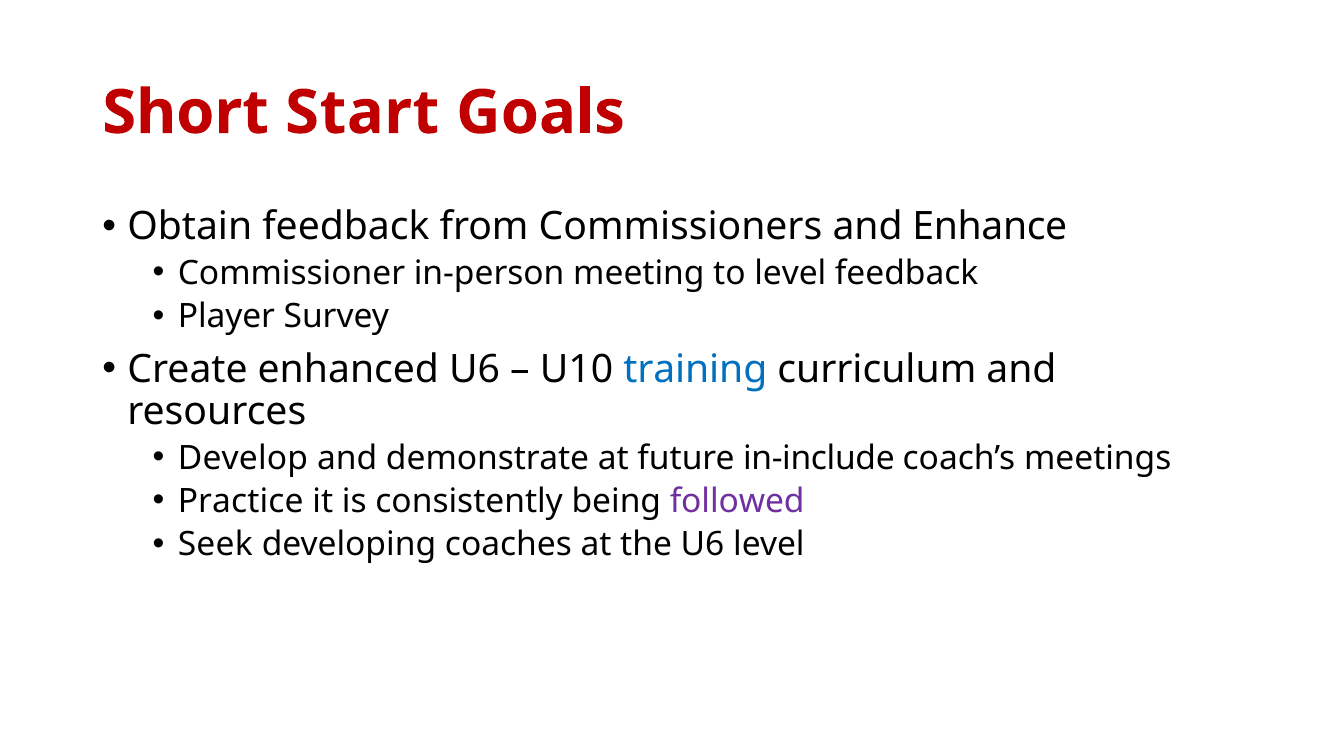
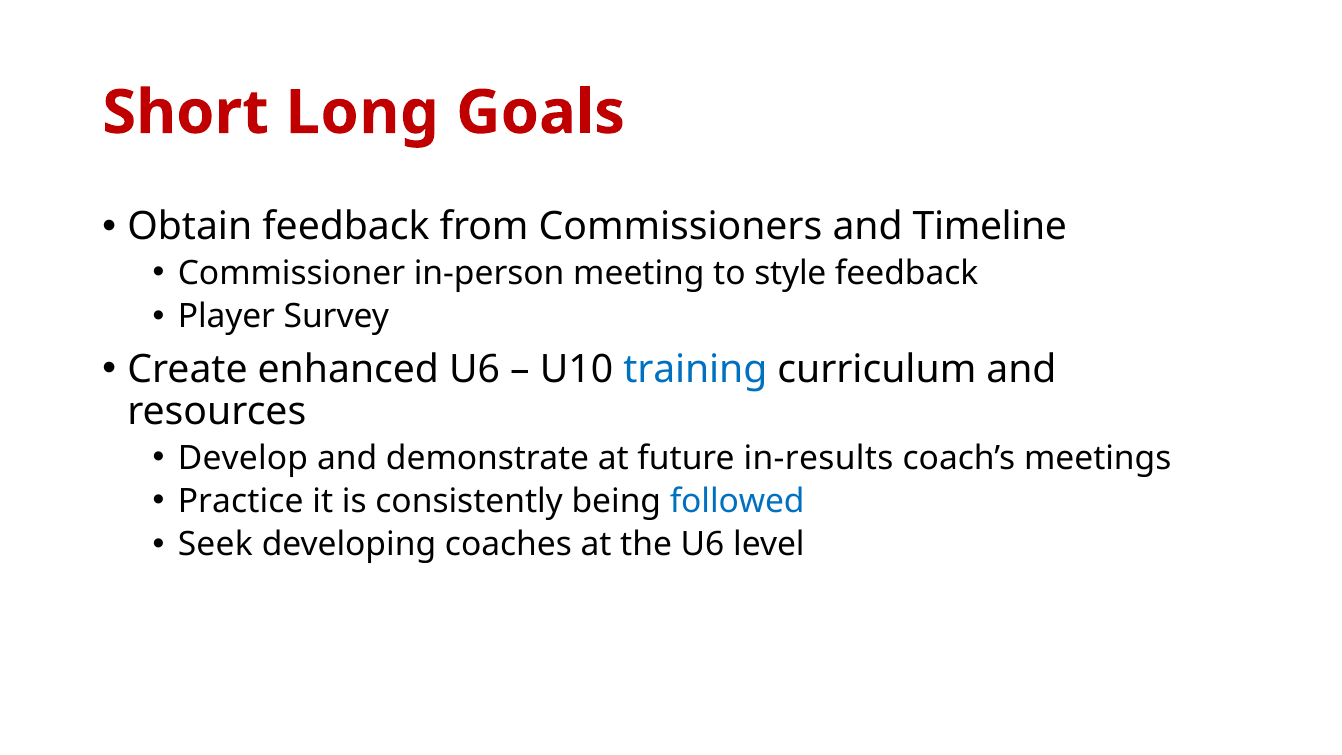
Start: Start -> Long
Enhance: Enhance -> Timeline
to level: level -> style
in-include: in-include -> in-results
followed colour: purple -> blue
